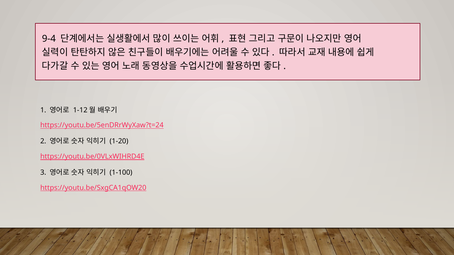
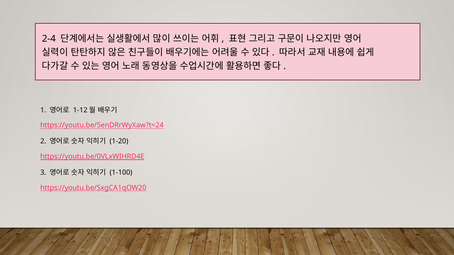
9-4: 9-4 -> 2-4
